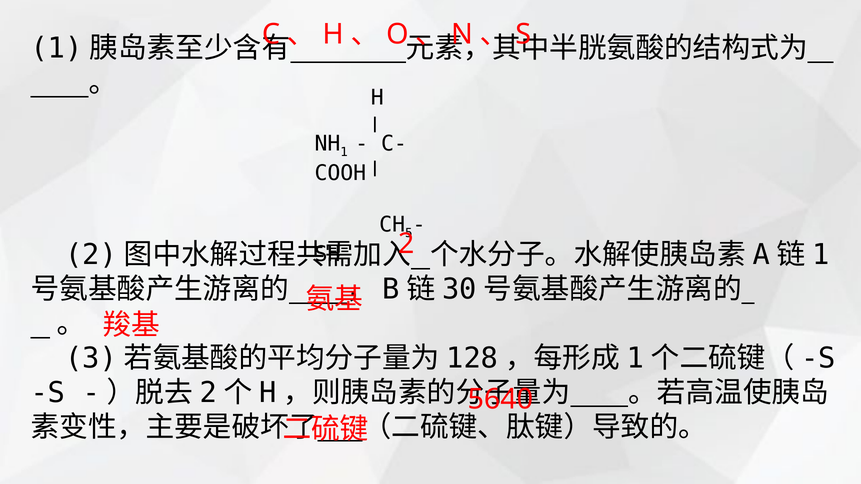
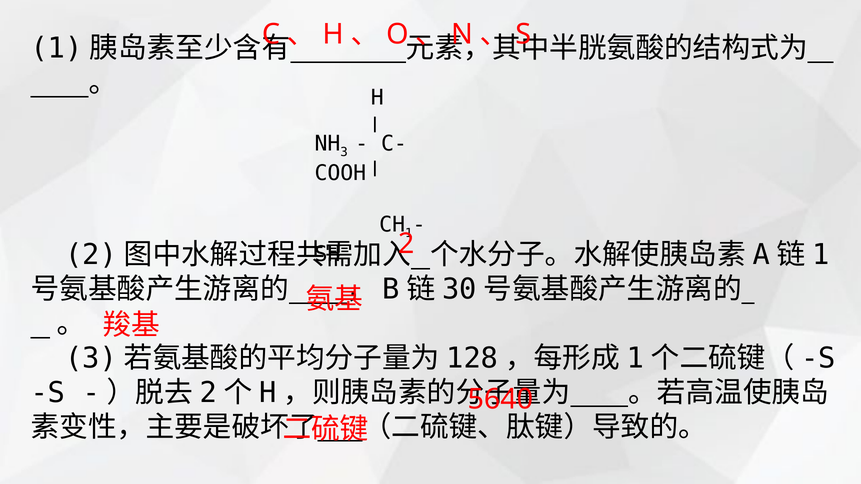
1: 1 -> 3
5: 5 -> 1
